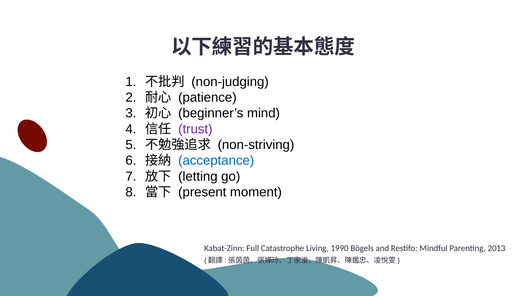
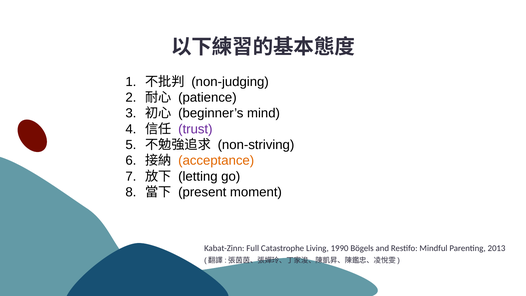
acceptance colour: blue -> orange
